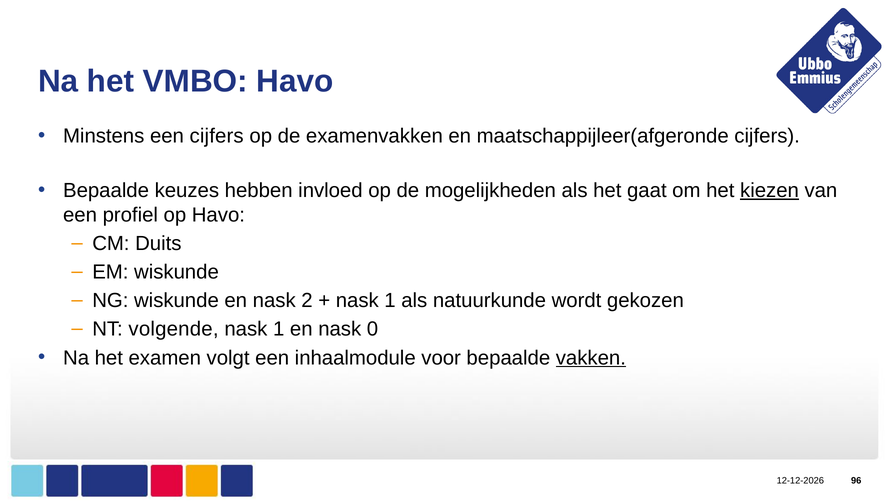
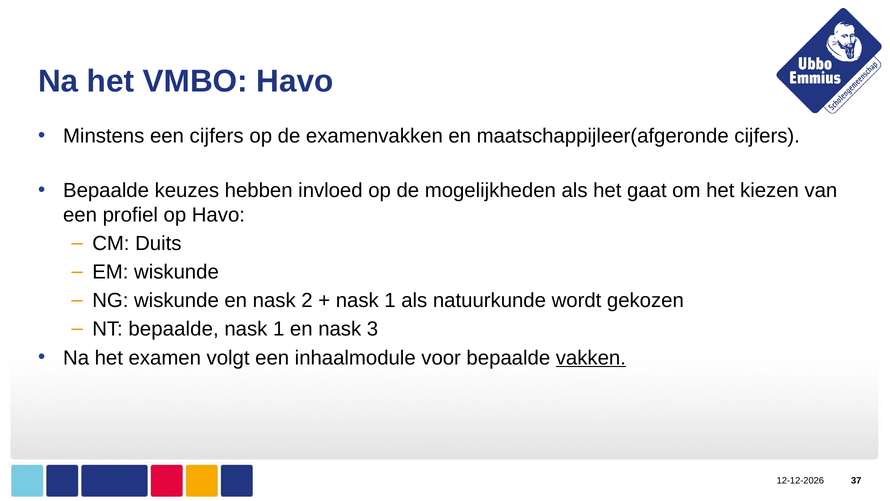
kiezen underline: present -> none
NT volgende: volgende -> bepaalde
0: 0 -> 3
96: 96 -> 37
